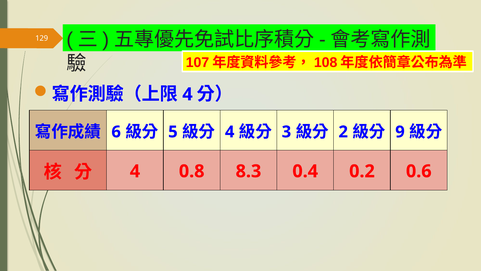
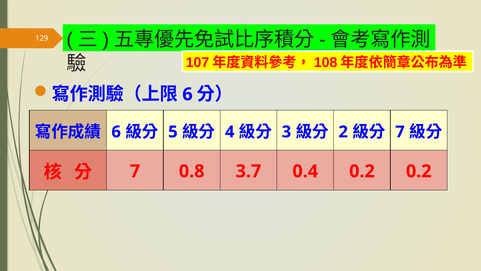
4 at (187, 94): 4 -> 6
9 at (400, 132): 9 -> 7
4 at (135, 171): 4 -> 7
8.3: 8.3 -> 3.7
0.2 0.6: 0.6 -> 0.2
